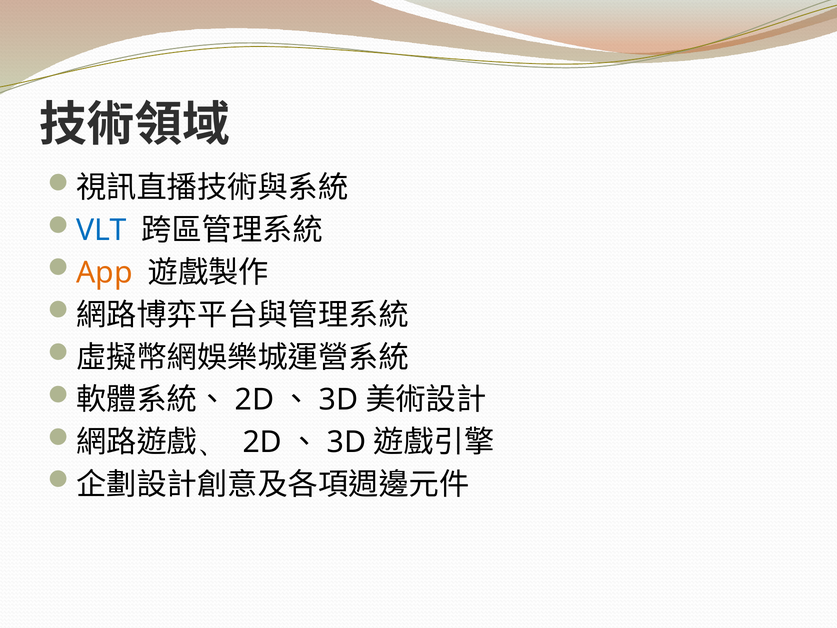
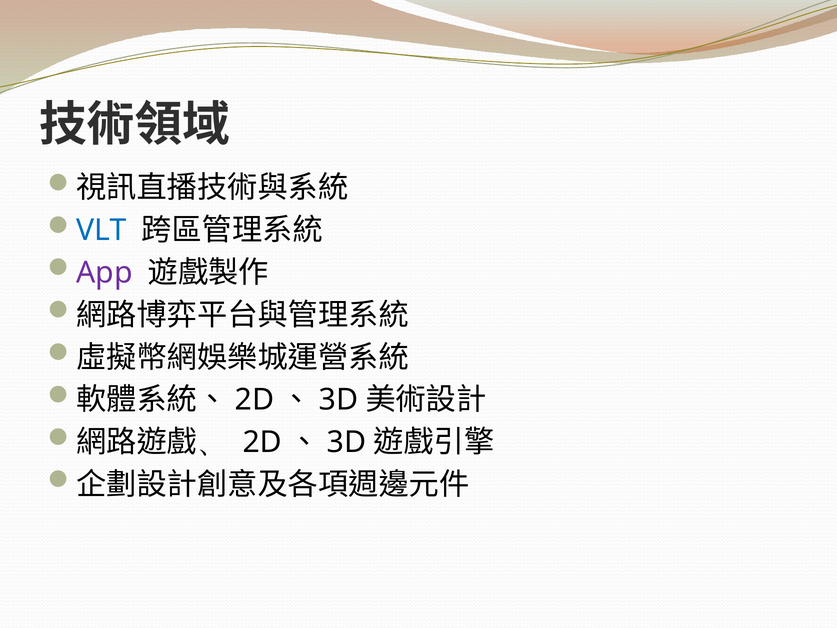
App colour: orange -> purple
